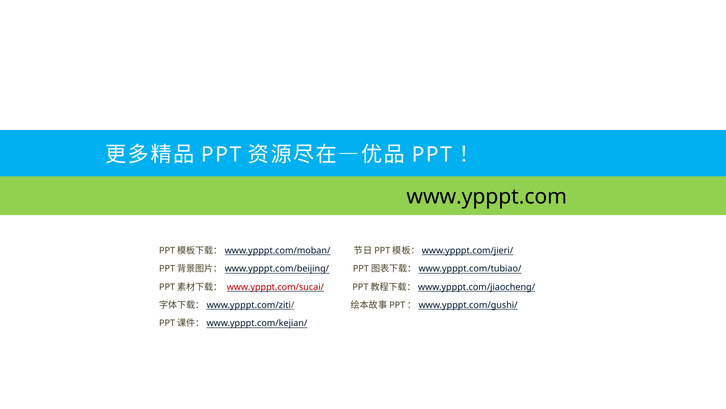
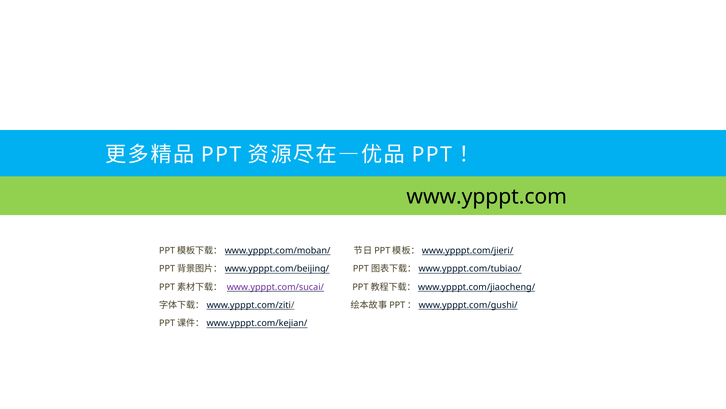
www.ypppt.com/sucai/ colour: red -> purple
